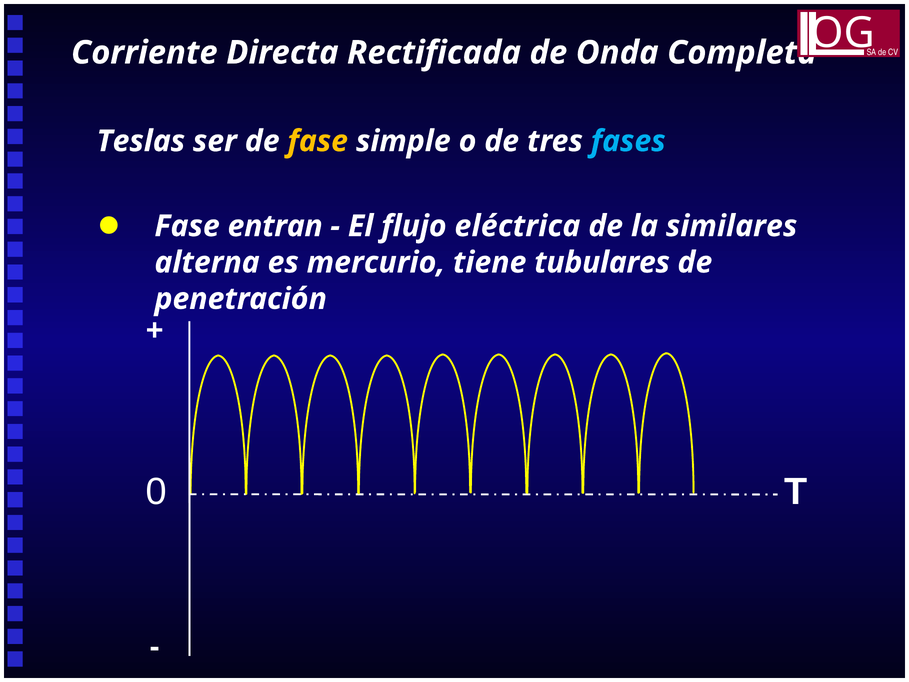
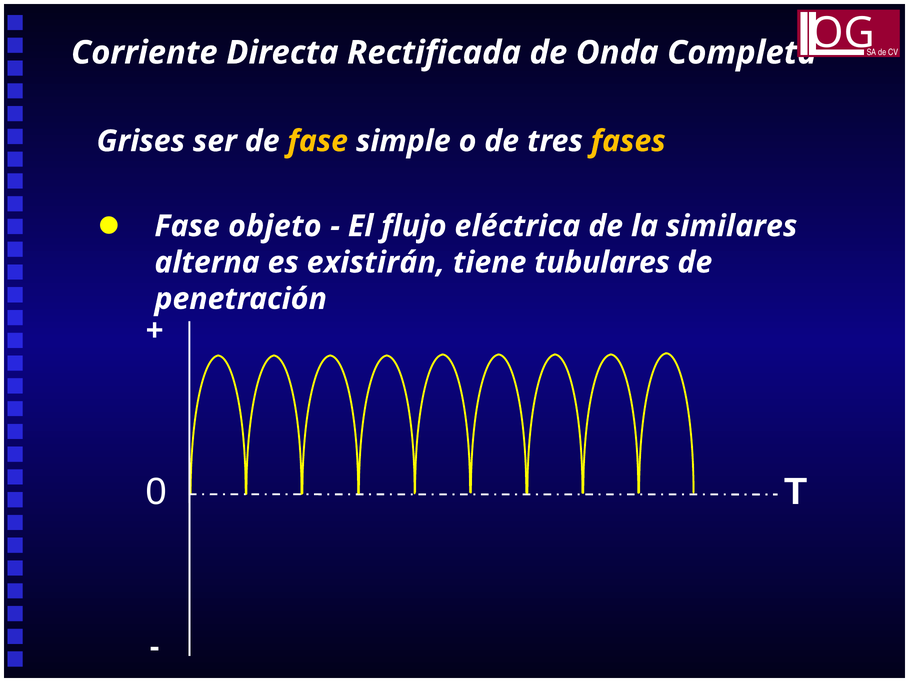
Teslas: Teslas -> Grises
fases colour: light blue -> yellow
entran: entran -> objeto
mercurio: mercurio -> existirán
